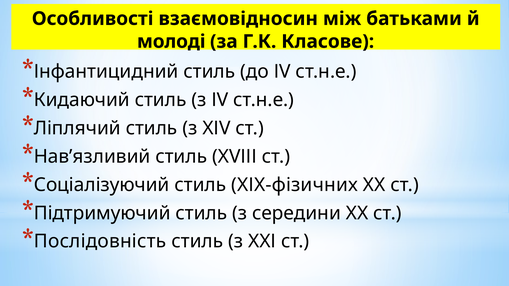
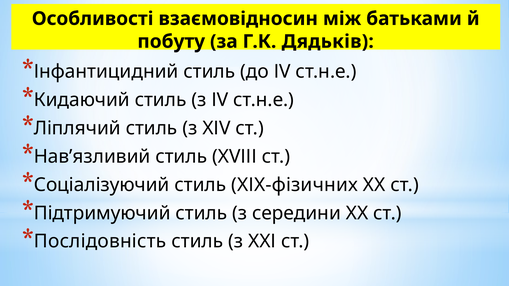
молоді: молоді -> побуту
Класове: Класове -> Дядьків
